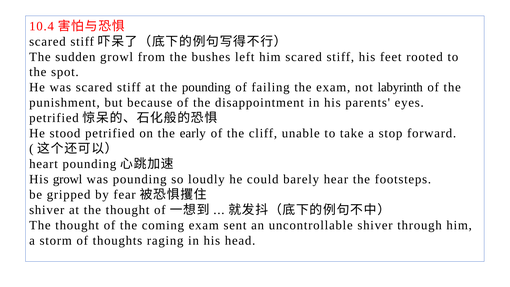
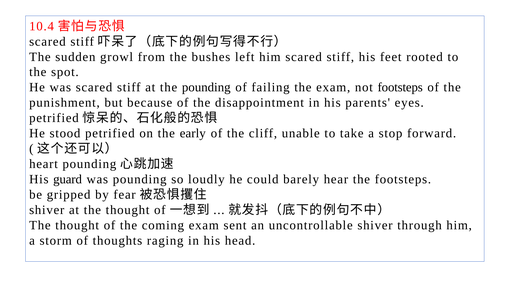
not labyrinth: labyrinth -> footsteps
His growl: growl -> guard
